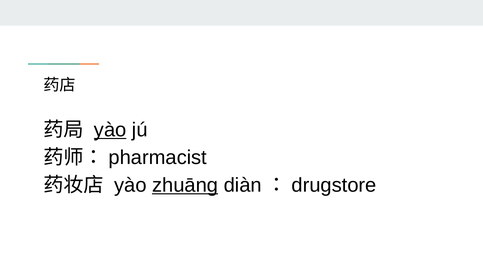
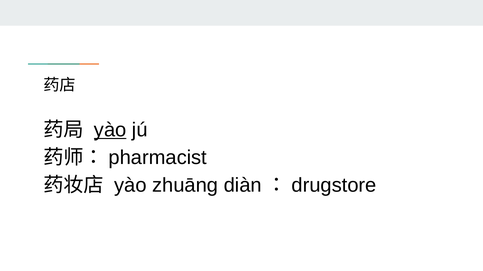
zhuāng underline: present -> none
